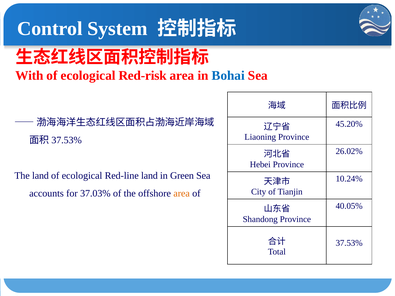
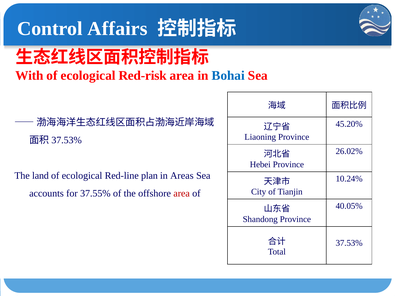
System: System -> Affairs
Red-line land: land -> plan
Green: Green -> Areas
37.03%: 37.03% -> 37.55%
area at (182, 194) colour: orange -> red
